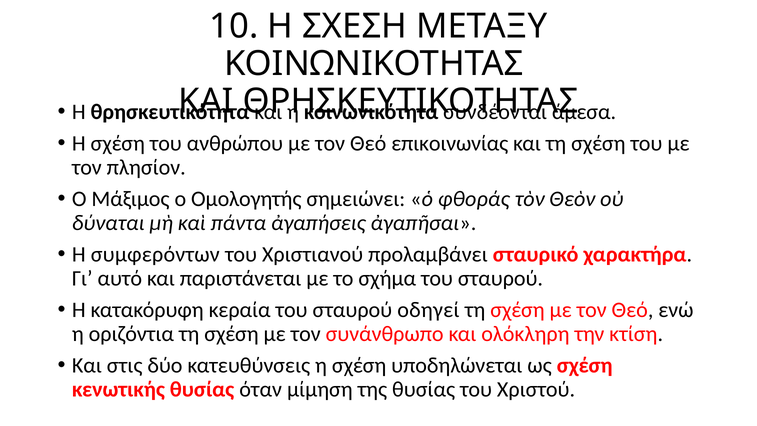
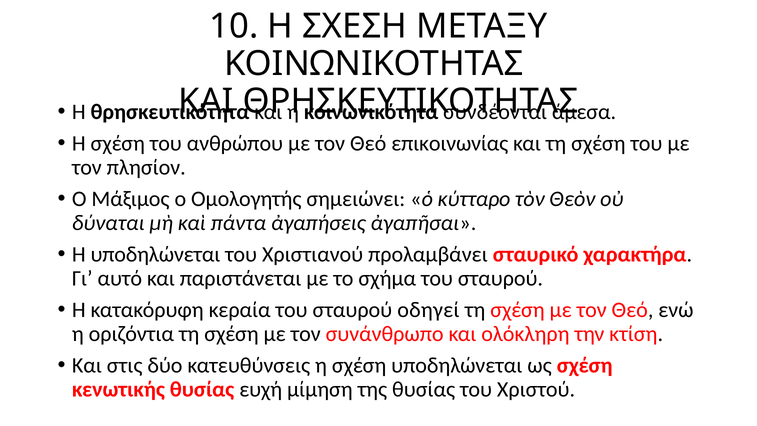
φθοράς: φθοράς -> κύτταρο
Η συμφερόντων: συμφερόντων -> υποδηλώνεται
όταν: όταν -> ευχή
